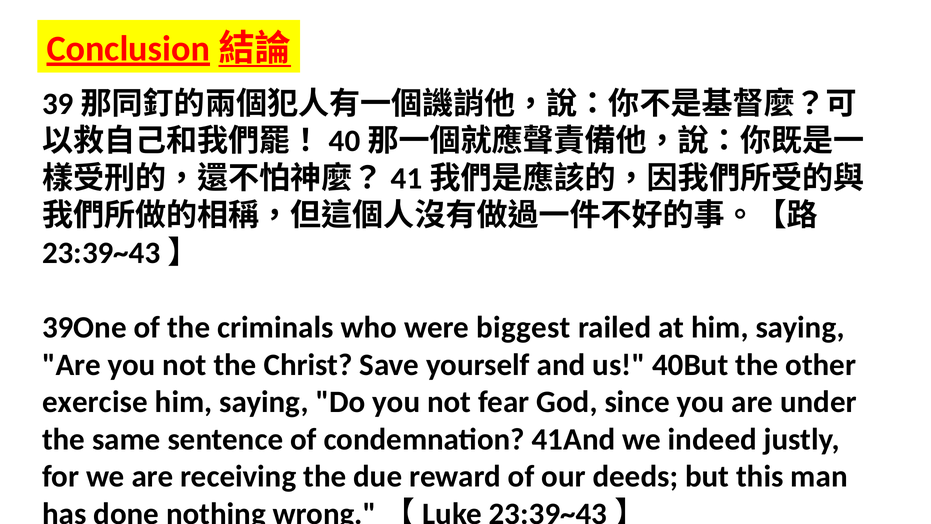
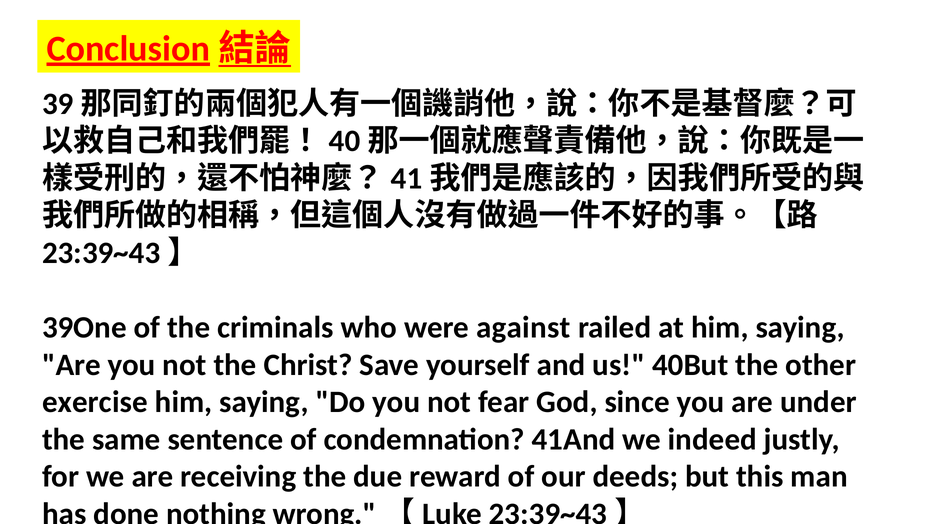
biggest: biggest -> against
